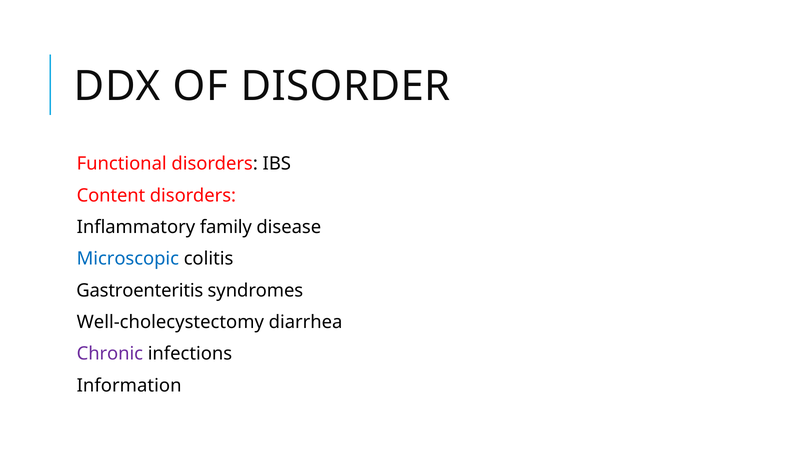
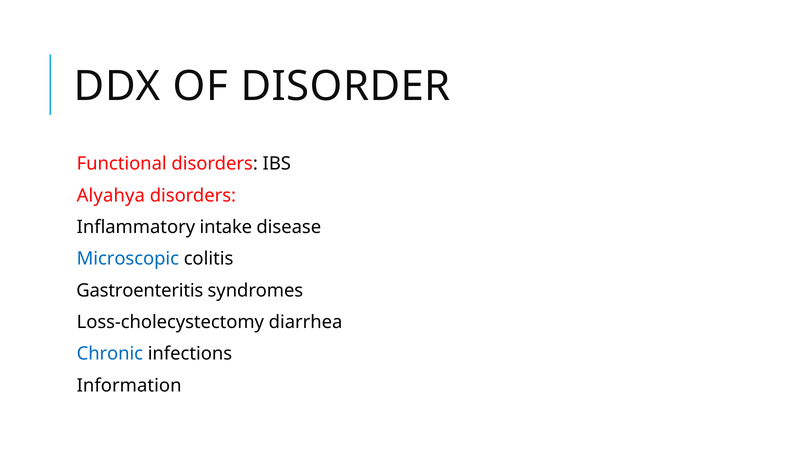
Content: Content -> Alyahya
family: family -> intake
Well-cholecystectomy: Well-cholecystectomy -> Loss-cholecystectomy
Chronic colour: purple -> blue
